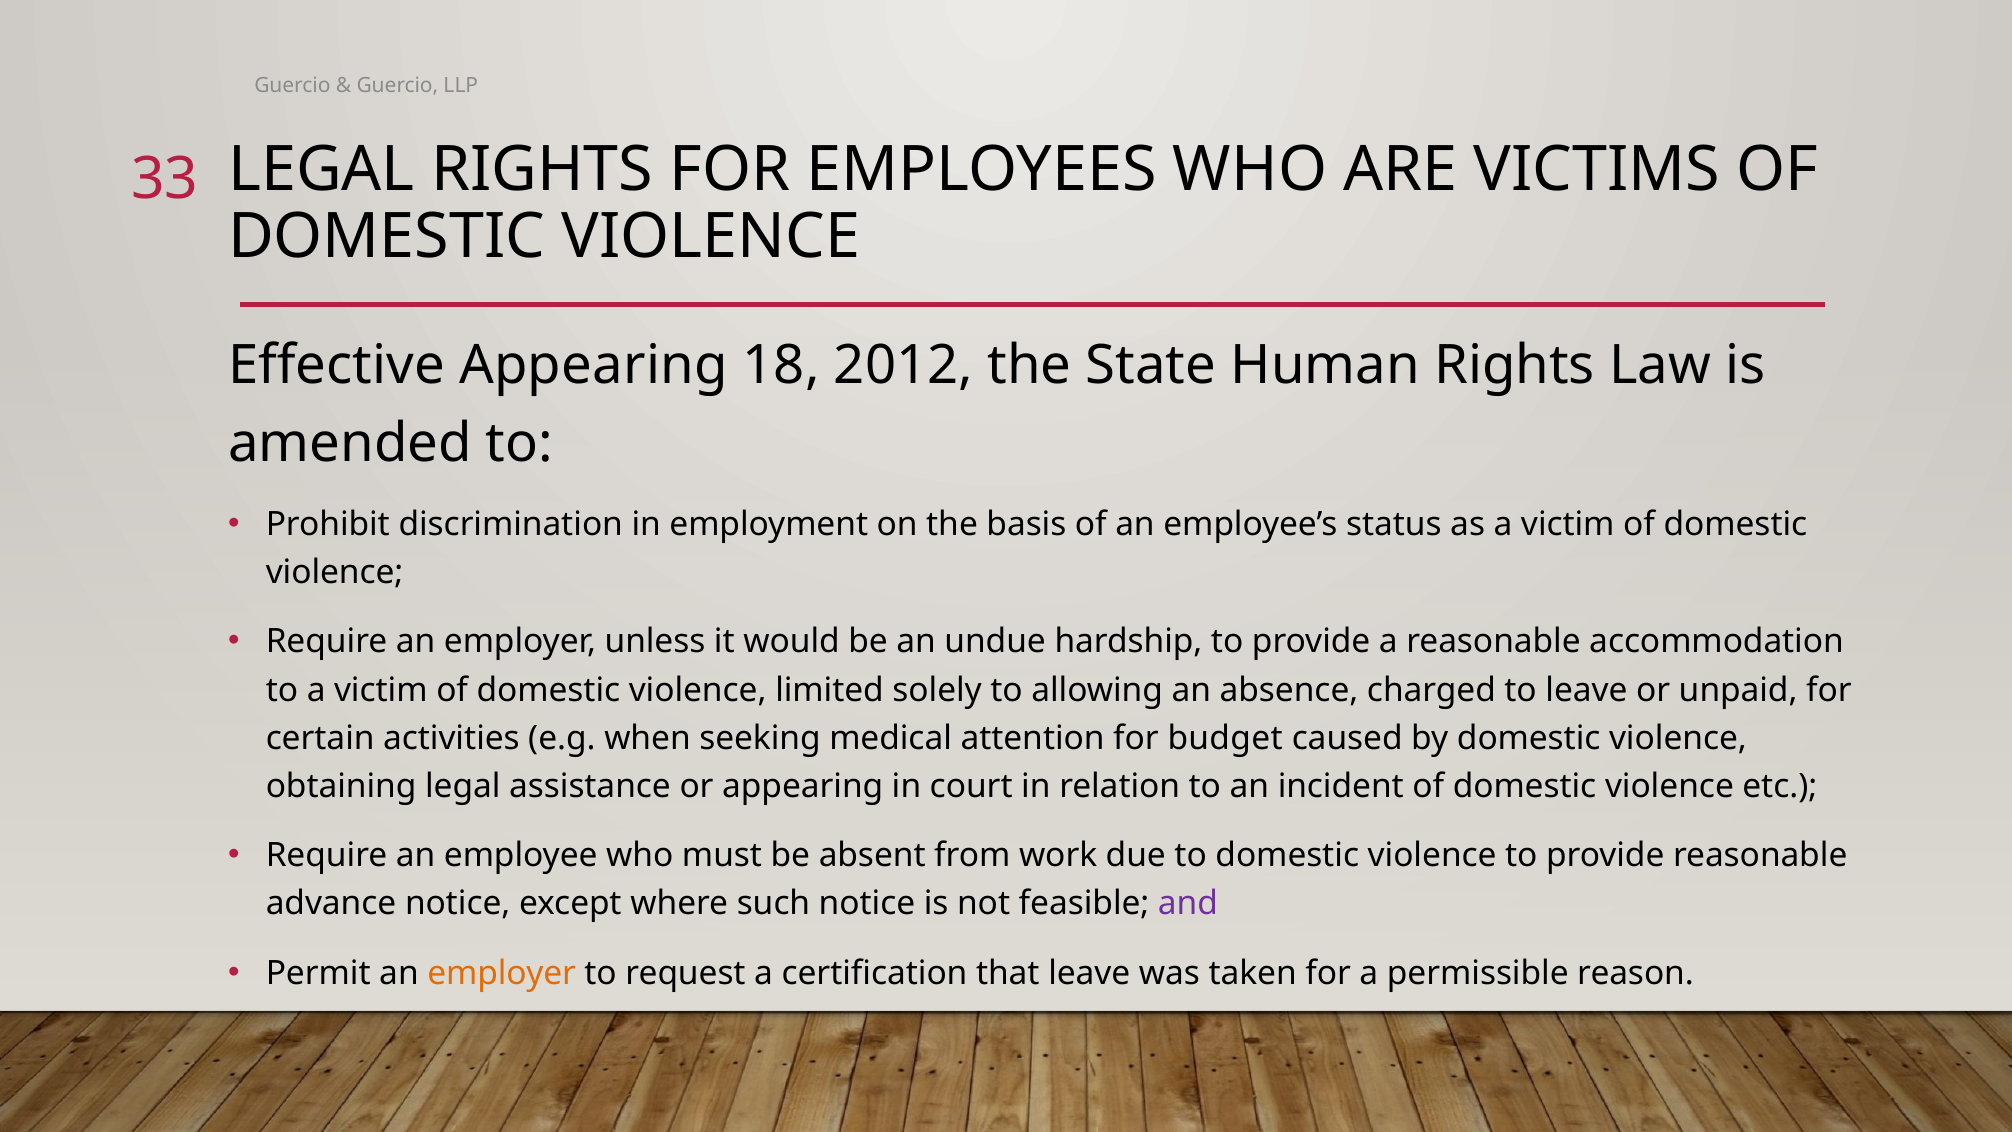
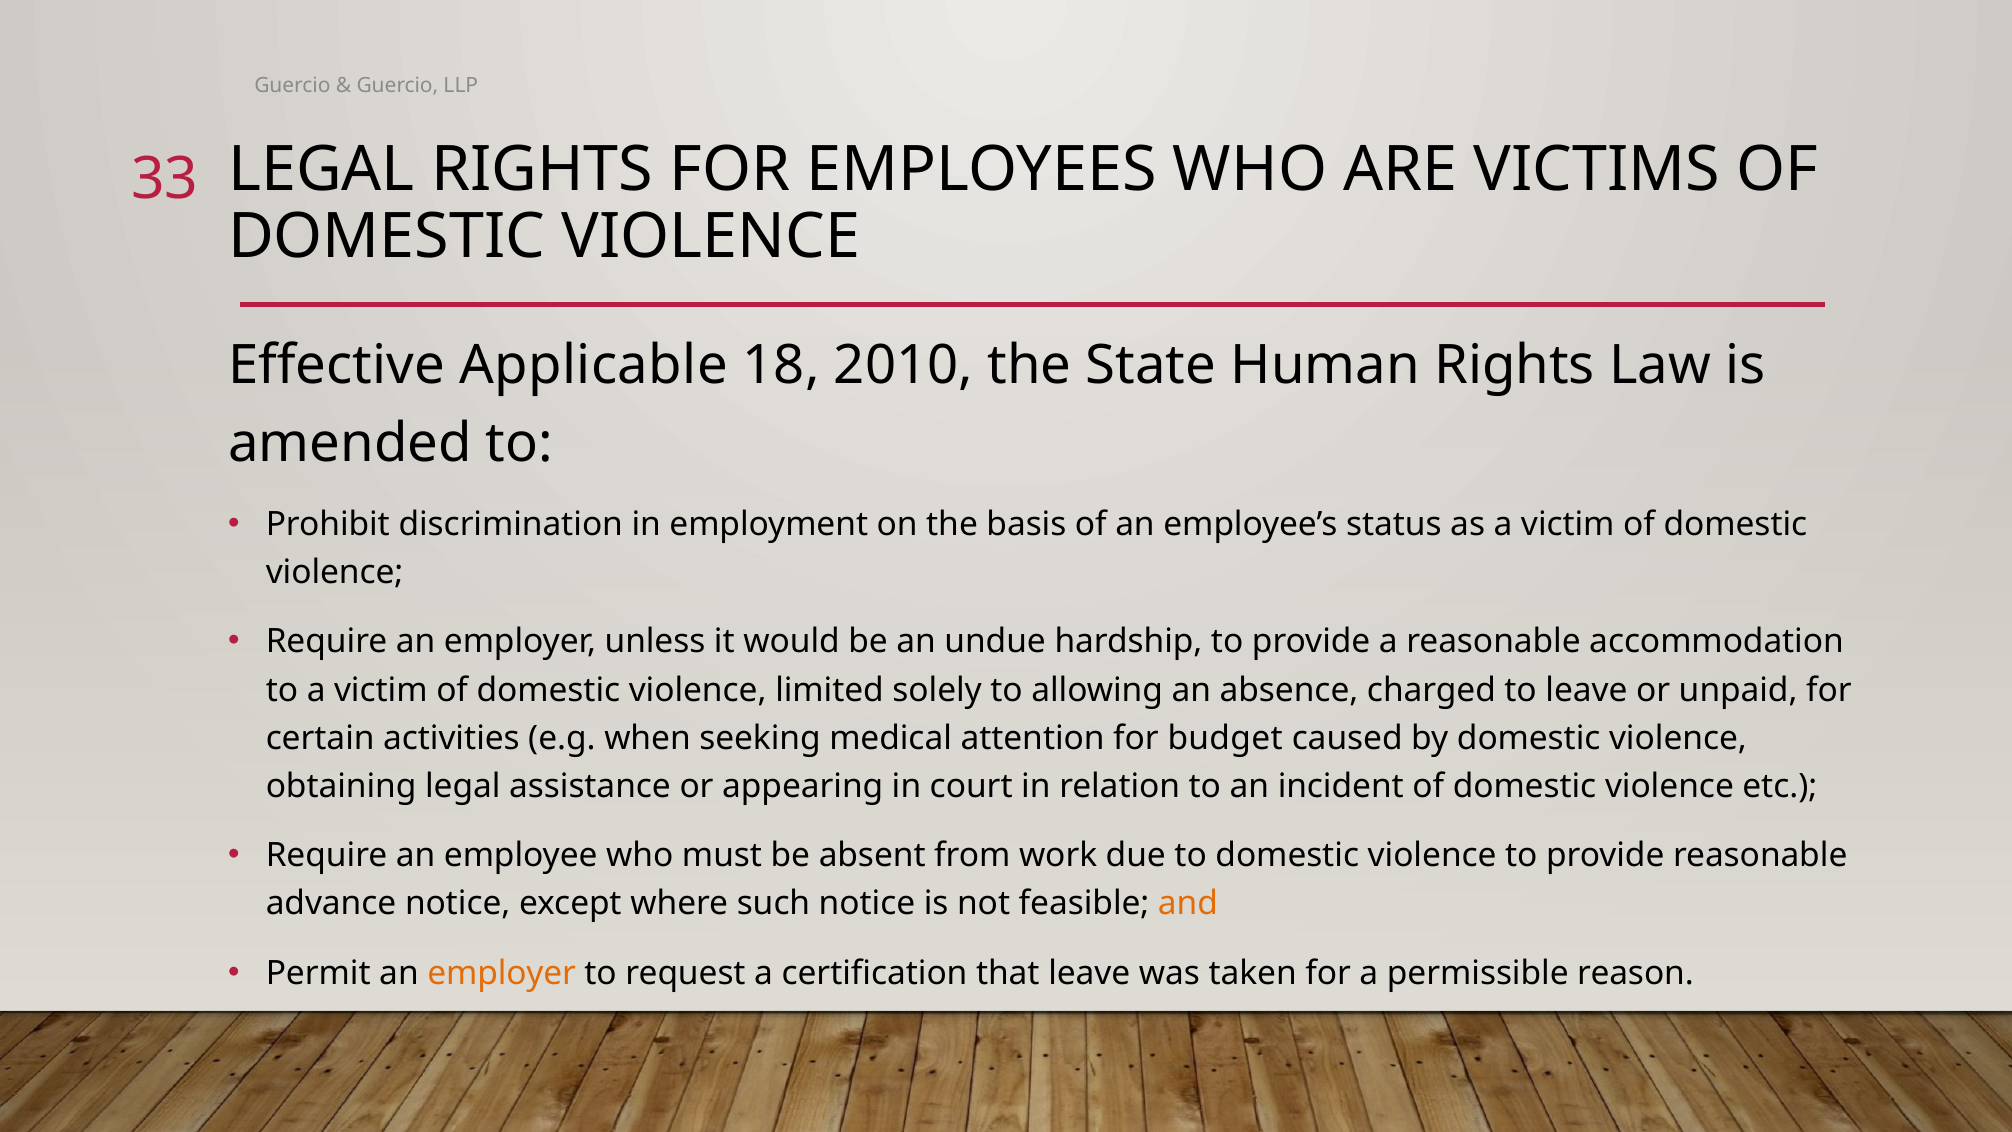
Effective Appearing: Appearing -> Applicable
2012: 2012 -> 2010
and colour: purple -> orange
